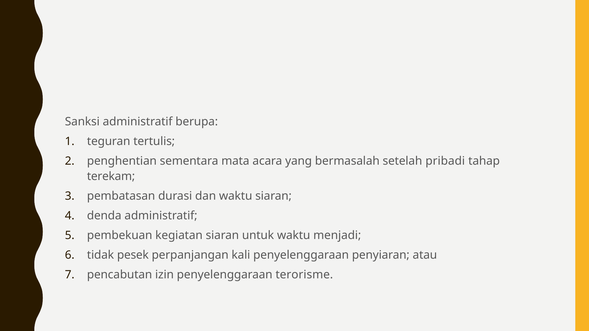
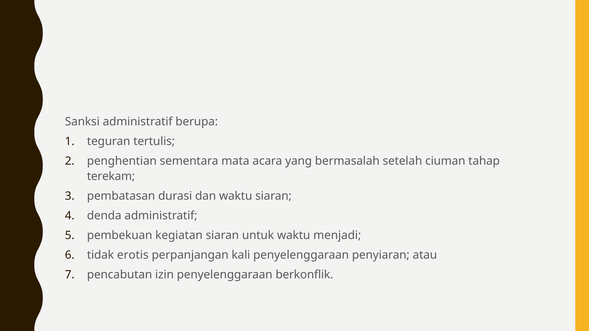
pribadi: pribadi -> ciuman
pesek: pesek -> erotis
terorisme: terorisme -> berkonflik
